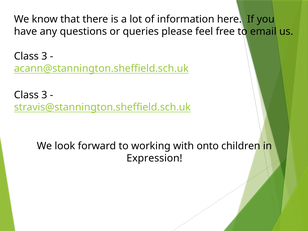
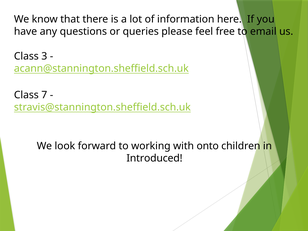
3 at (44, 95): 3 -> 7
Expression: Expression -> Introduced
